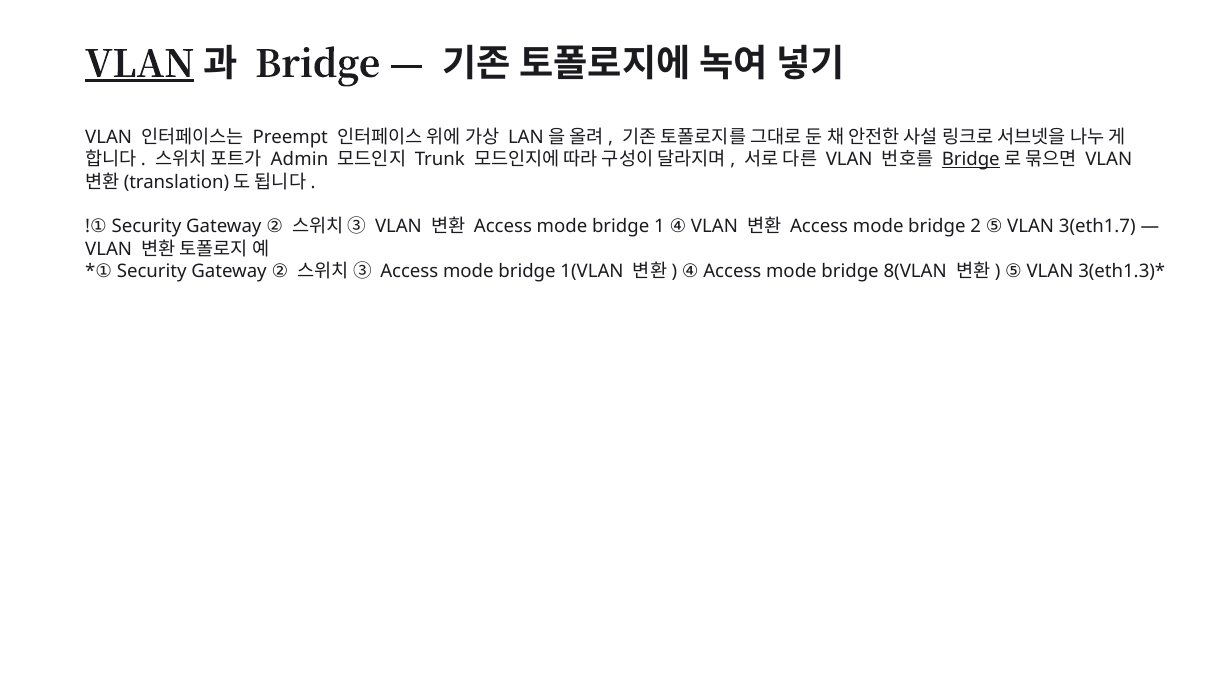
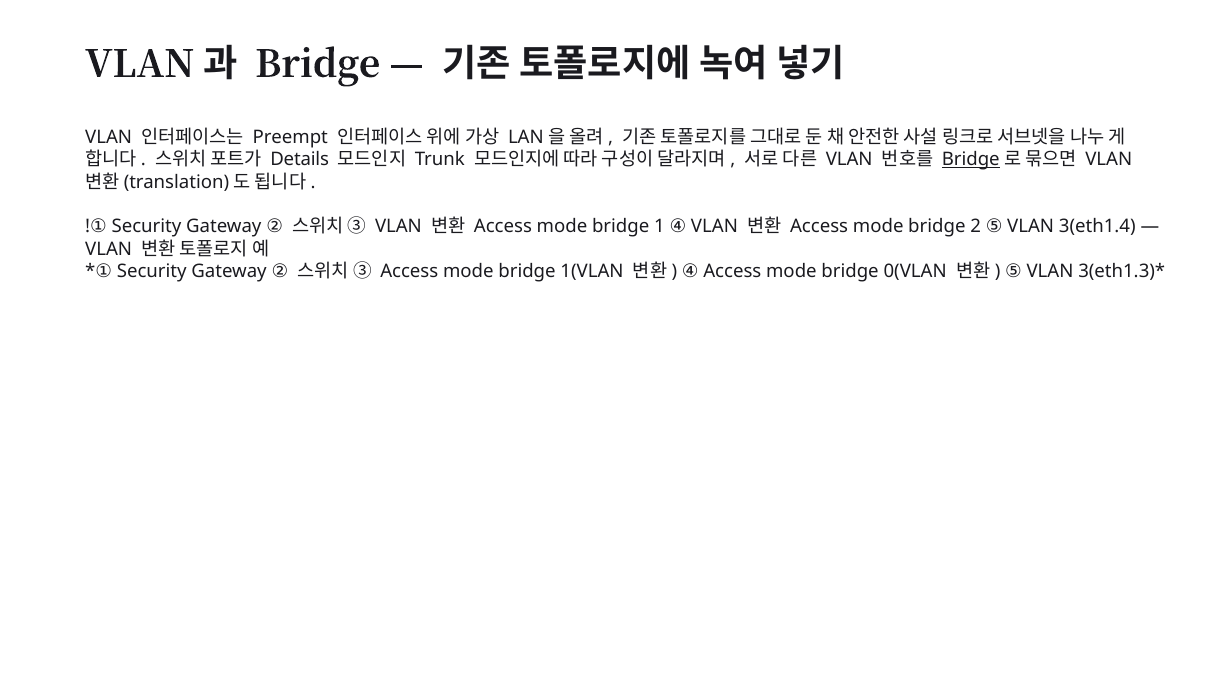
VLAN at (140, 64) underline: present -> none
Admin: Admin -> Details
3(eth1.7: 3(eth1.7 -> 3(eth1.4
8(VLAN: 8(VLAN -> 0(VLAN
